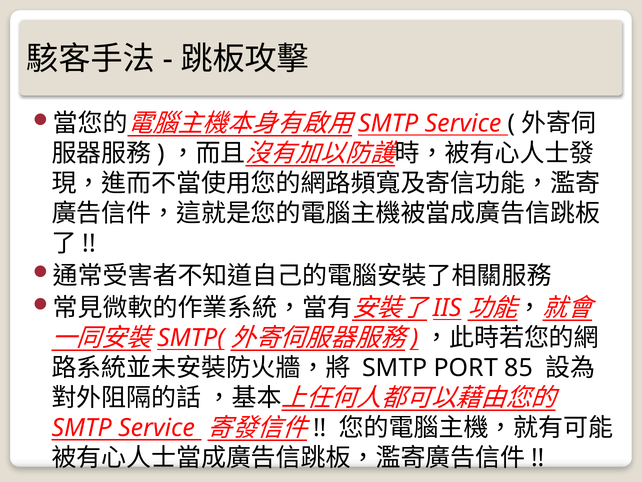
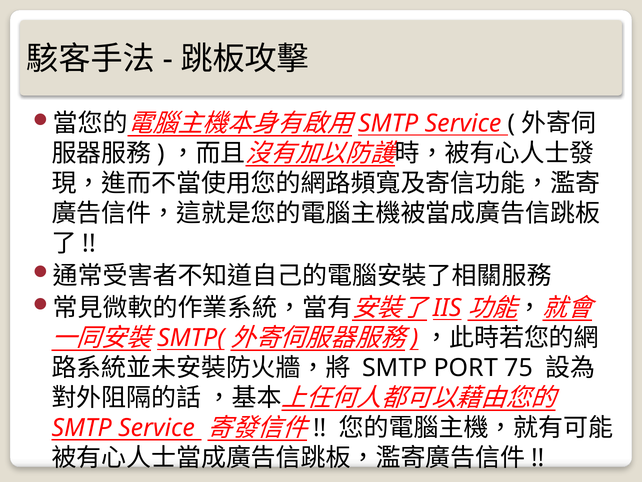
85: 85 -> 75
